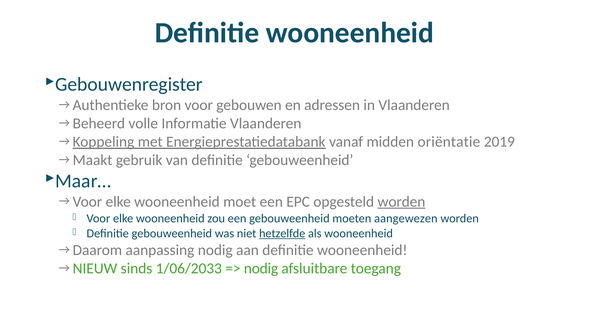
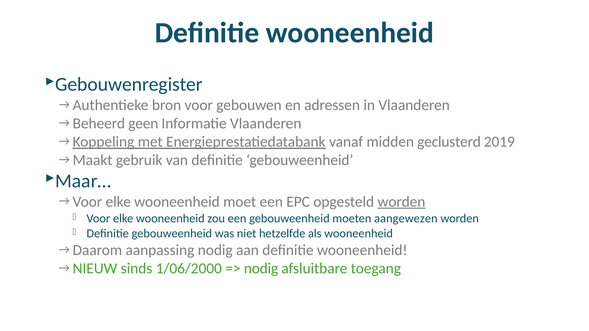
volle: volle -> geen
oriëntatie: oriëntatie -> geclusterd
hetzelfde underline: present -> none
1/06/2033: 1/06/2033 -> 1/06/2000
